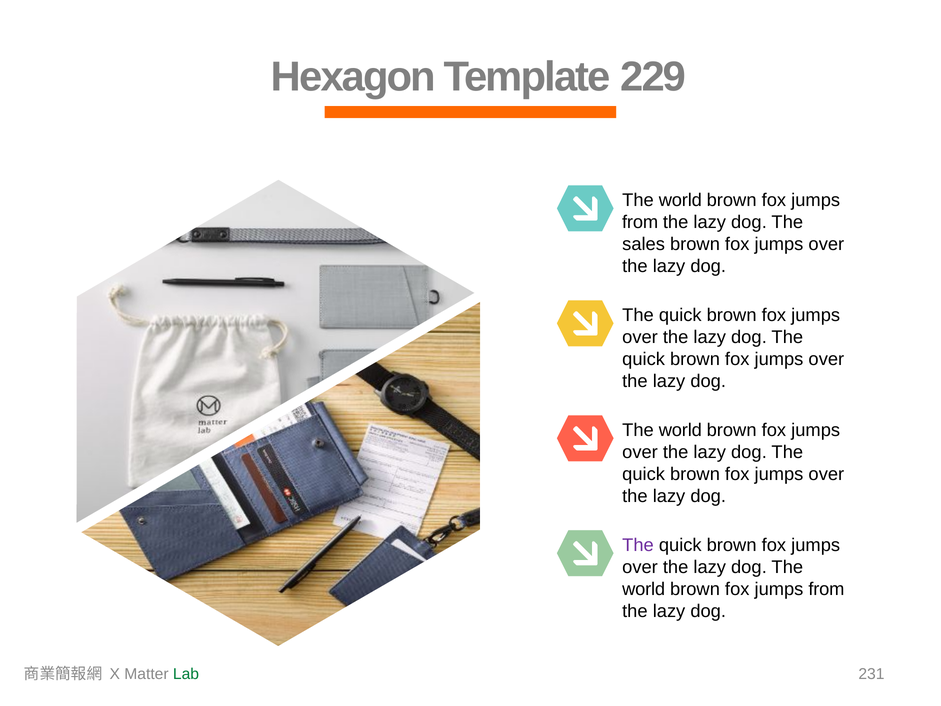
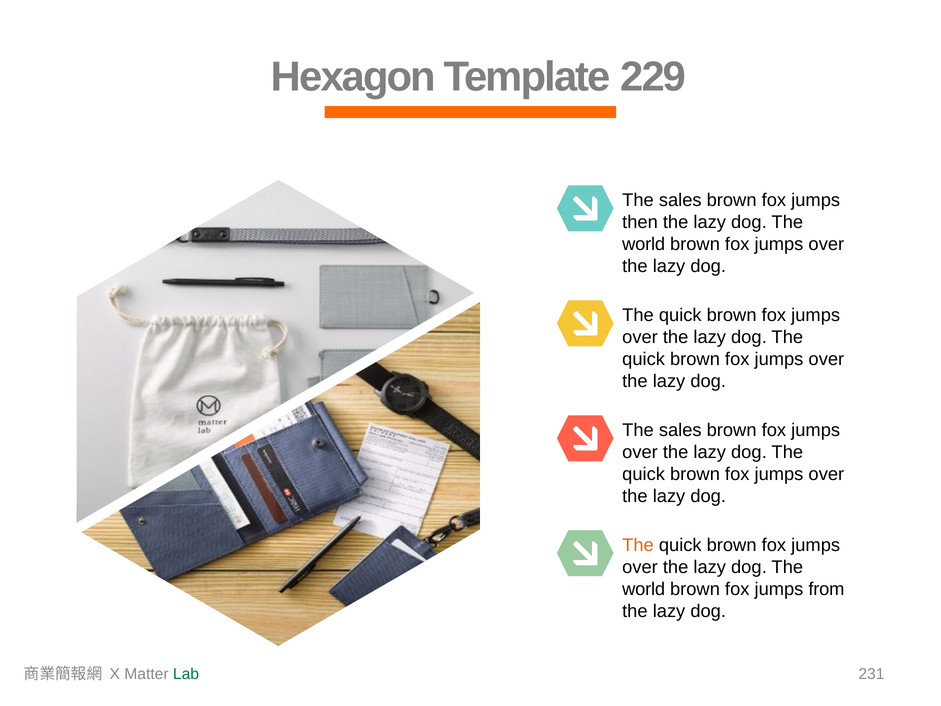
world at (680, 200): world -> sales
from at (640, 222): from -> then
sales at (644, 244): sales -> world
world at (680, 430): world -> sales
The at (638, 545) colour: purple -> orange
